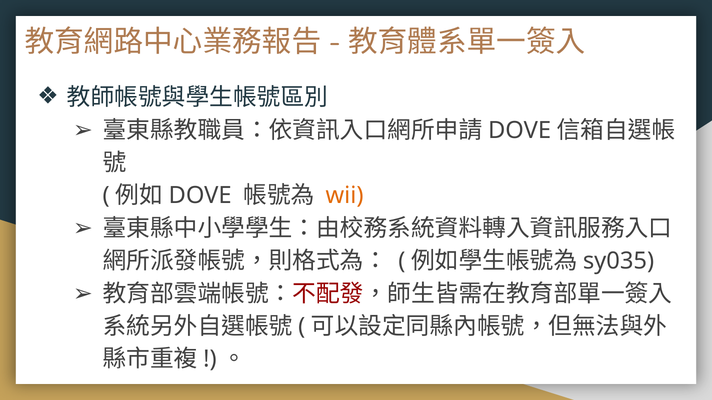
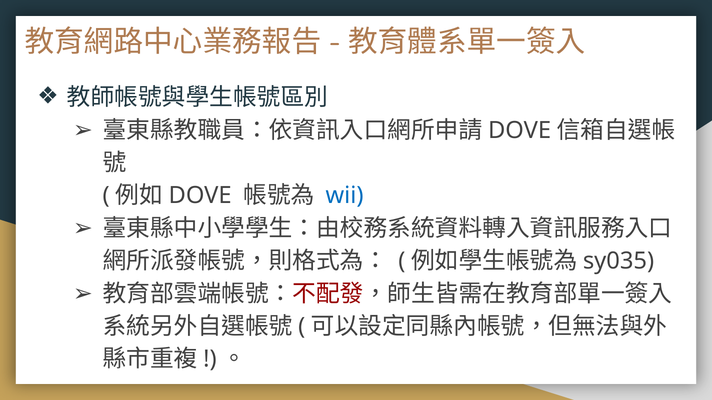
wii colour: orange -> blue
